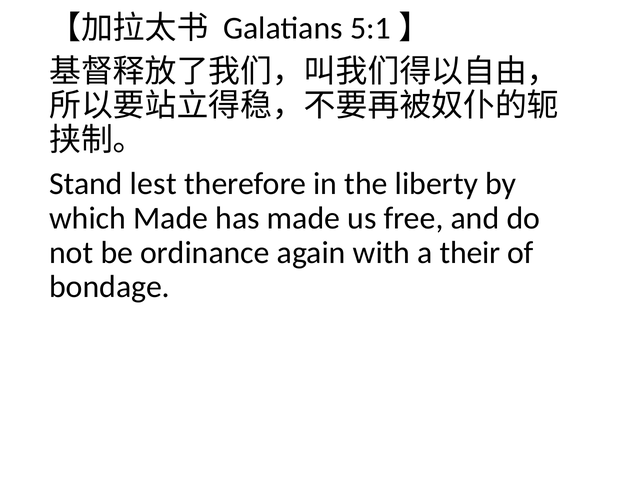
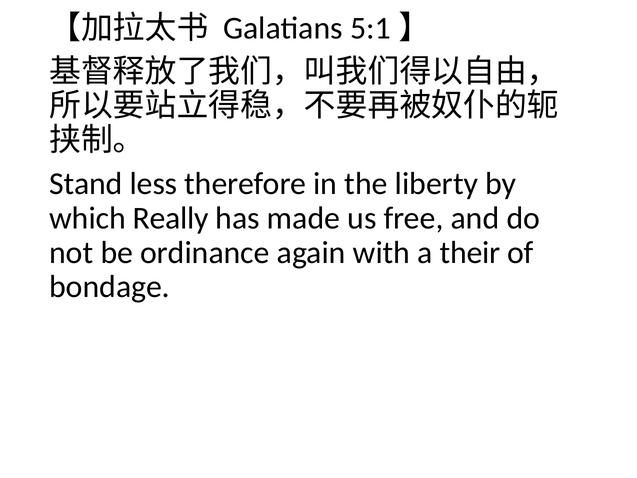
lest: lest -> less
which Made: Made -> Really
